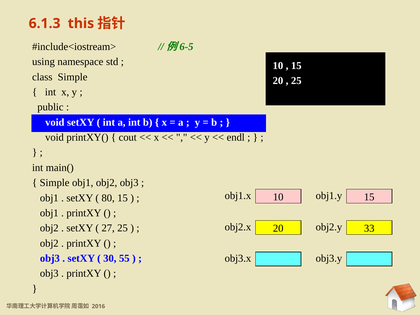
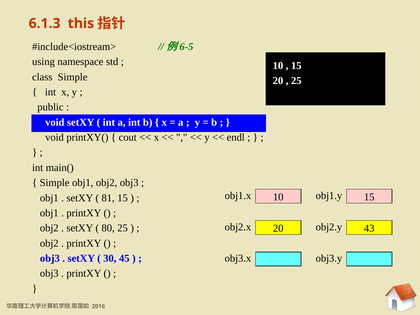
80: 80 -> 81
27: 27 -> 80
33: 33 -> 43
55: 55 -> 45
